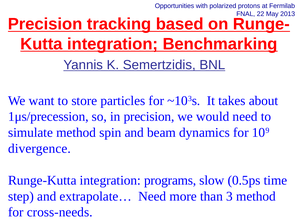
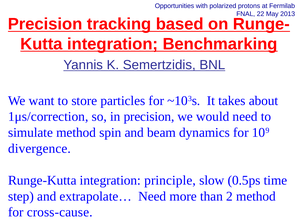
1μs/precession: 1μs/precession -> 1μs/correction
programs: programs -> principle
3: 3 -> 2
cross-needs: cross-needs -> cross-cause
